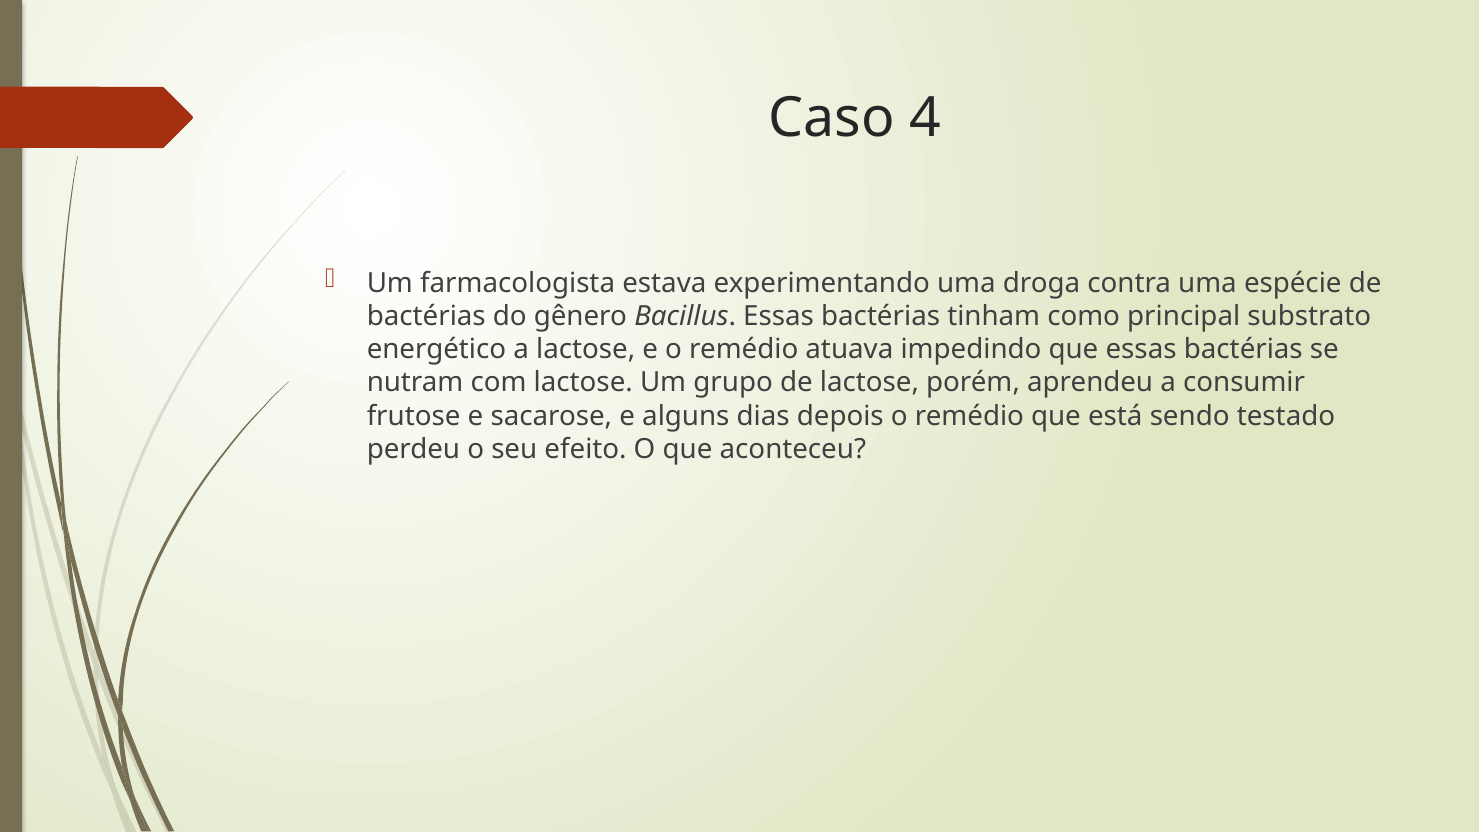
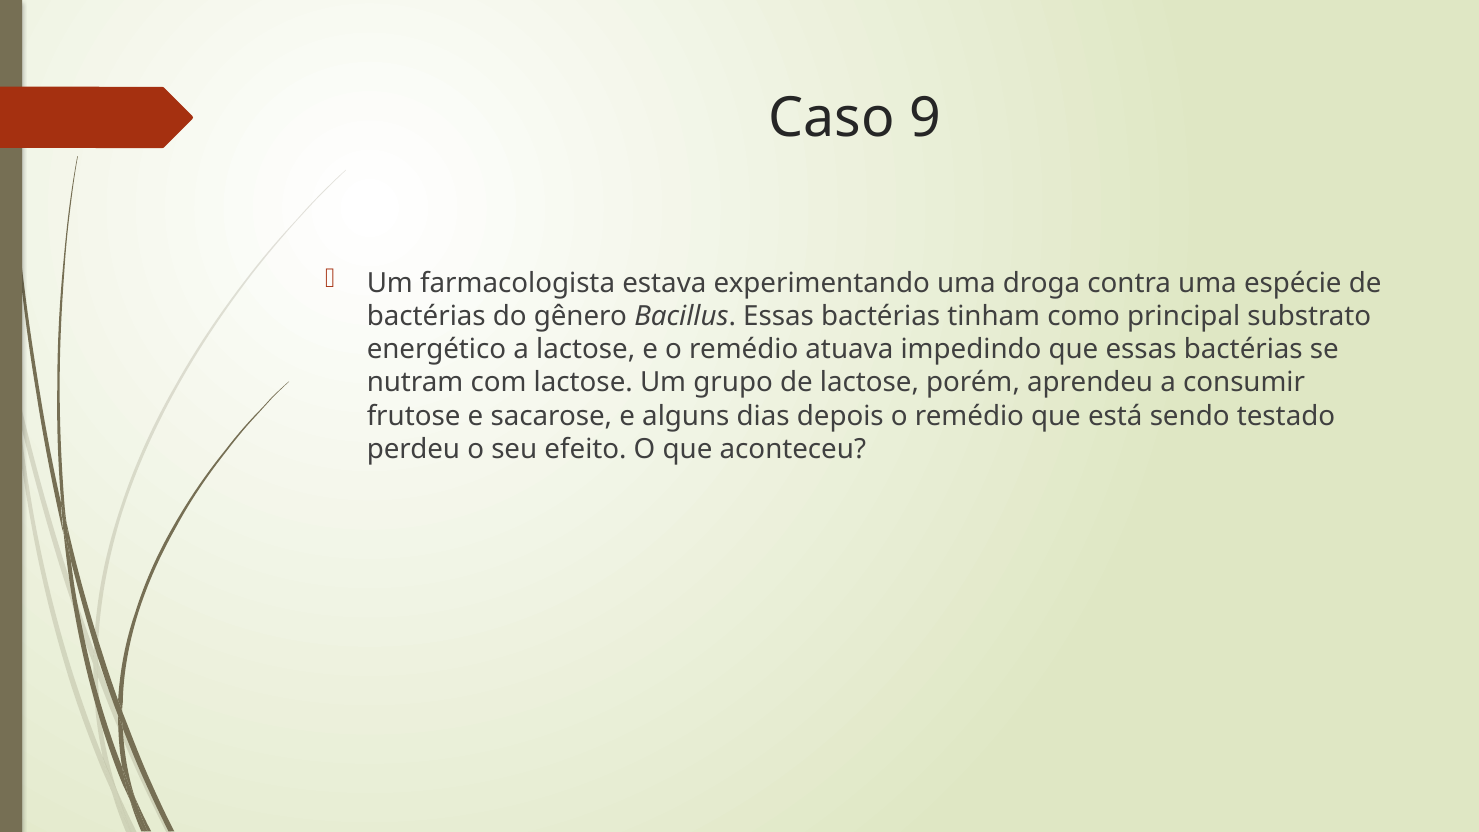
4: 4 -> 9
